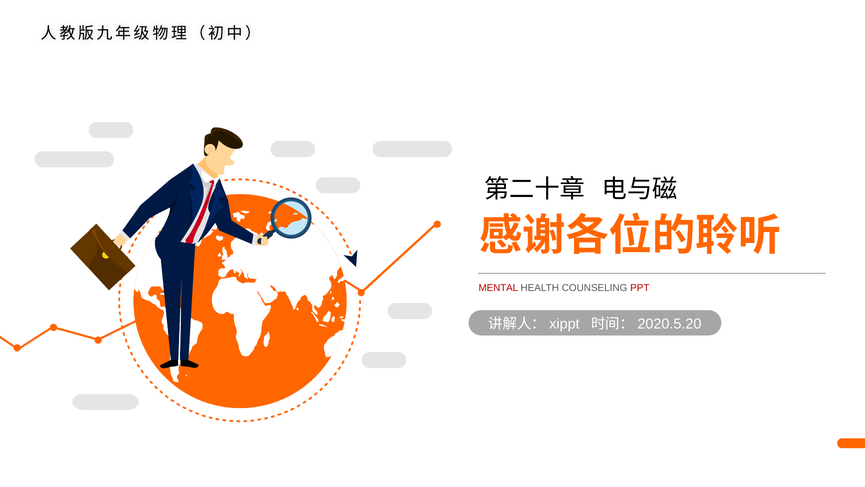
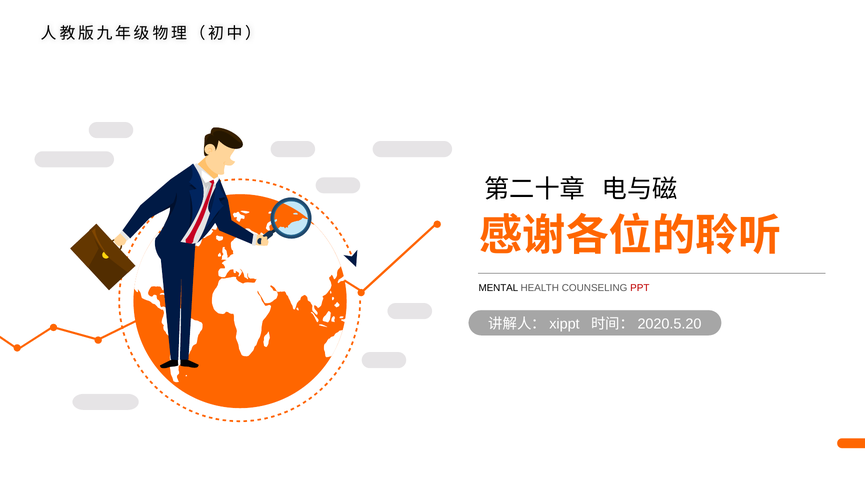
MENTAL colour: red -> black
